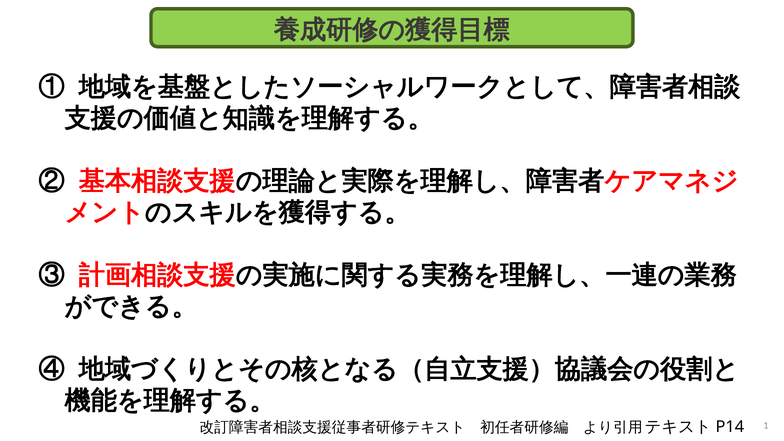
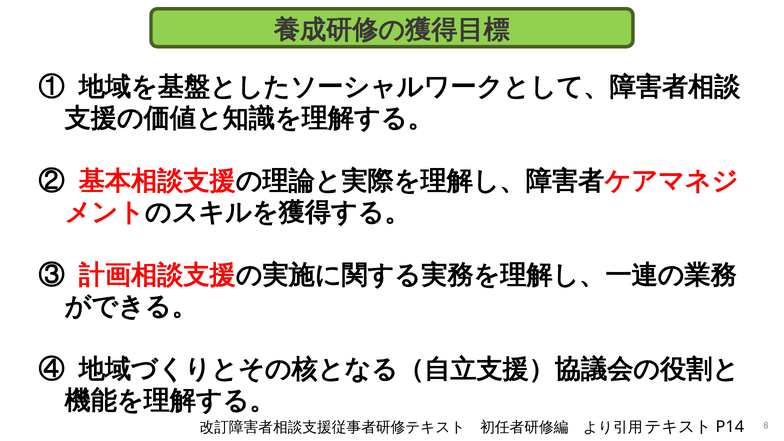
1: 1 -> 8
